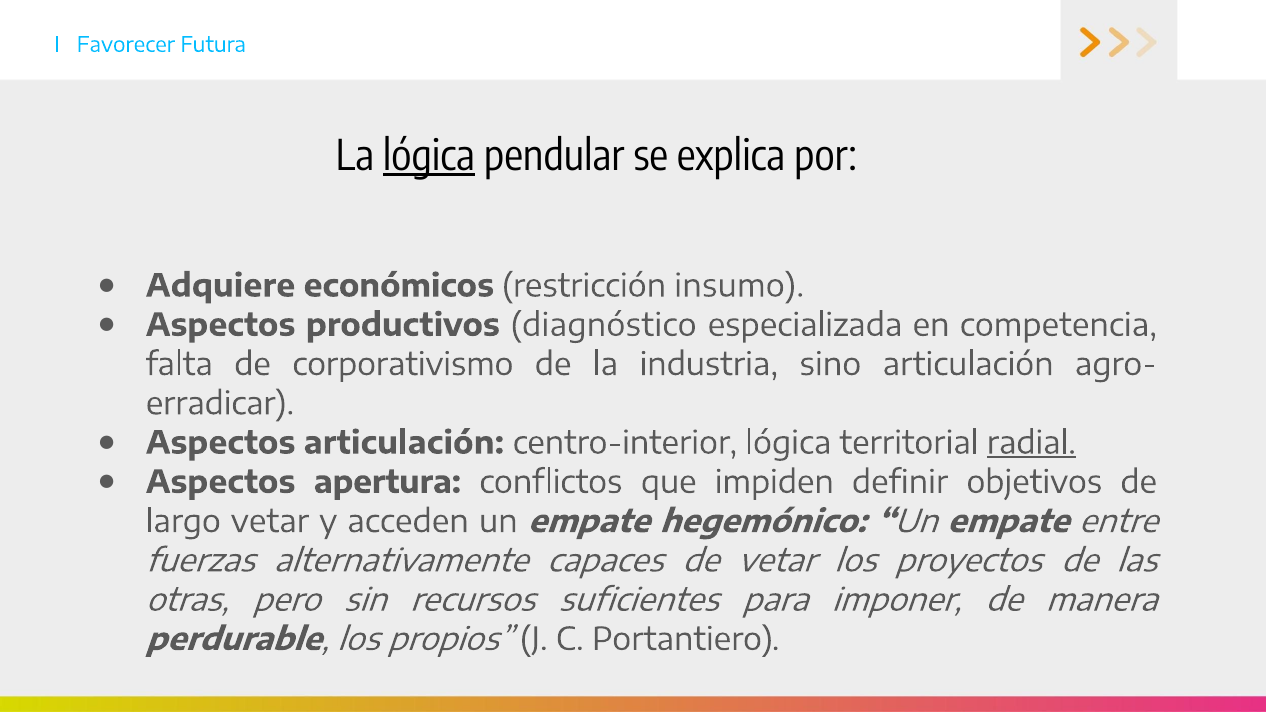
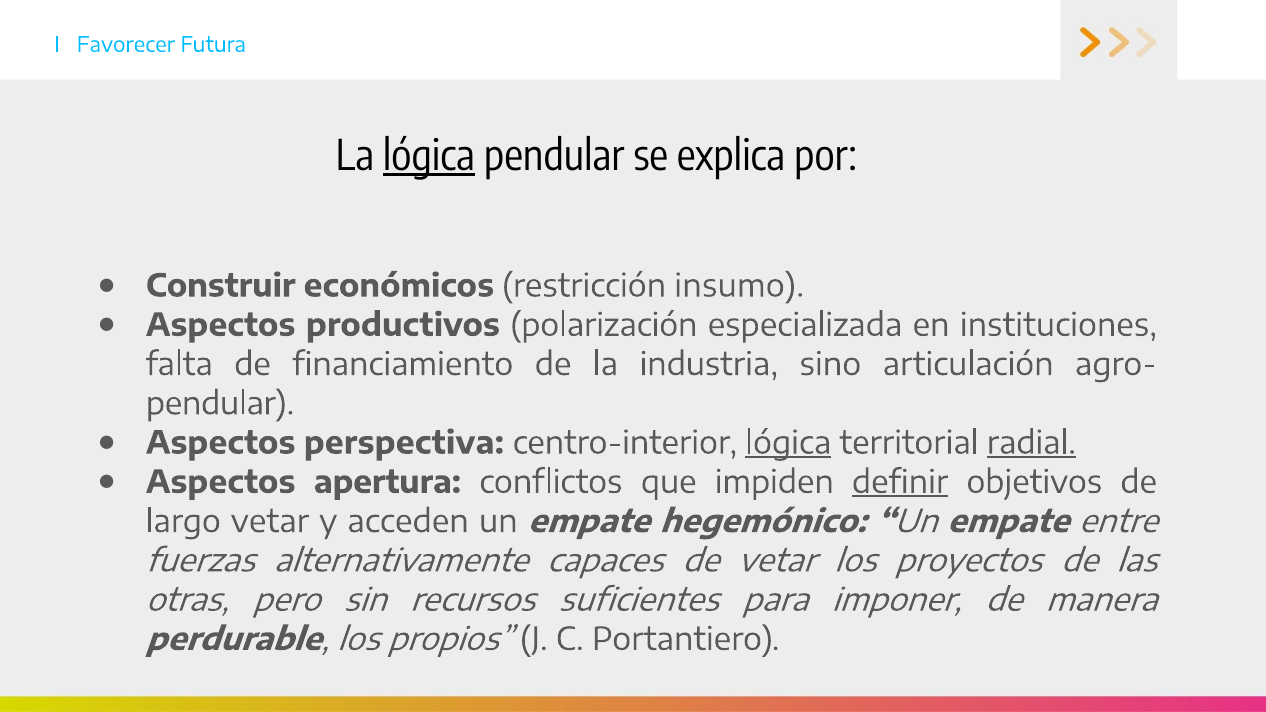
Adquiere: Adquiere -> Construir
diagnóstico: diagnóstico -> polarización
competencia: competencia -> instituciones
corporativismo: corporativismo -> financiamiento
erradicar at (220, 404): erradicar -> pendular
Aspectos articulación: articulación -> perspectiva
lógica at (788, 443) underline: none -> present
definir underline: none -> present
